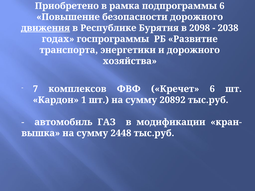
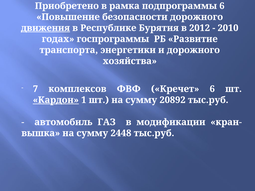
2098: 2098 -> 2012
2038: 2038 -> 2010
Кардон underline: none -> present
